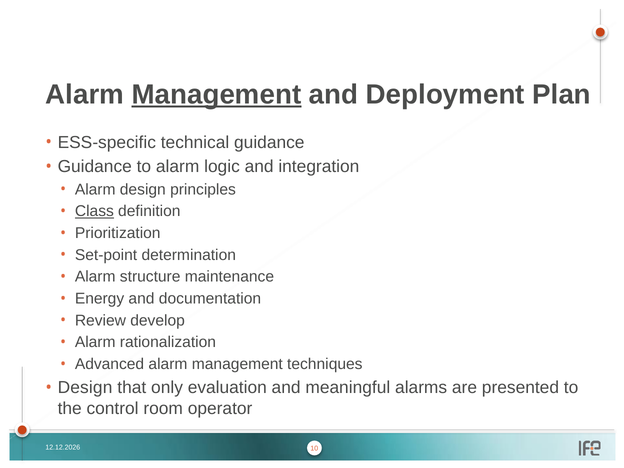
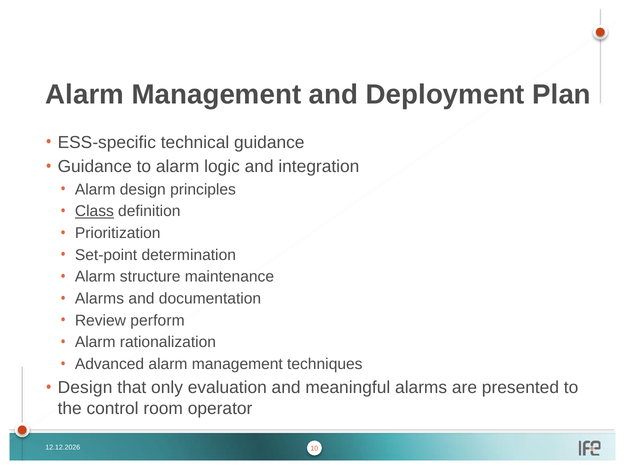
Management at (216, 94) underline: present -> none
Energy at (100, 299): Energy -> Alarms
develop: develop -> perform
